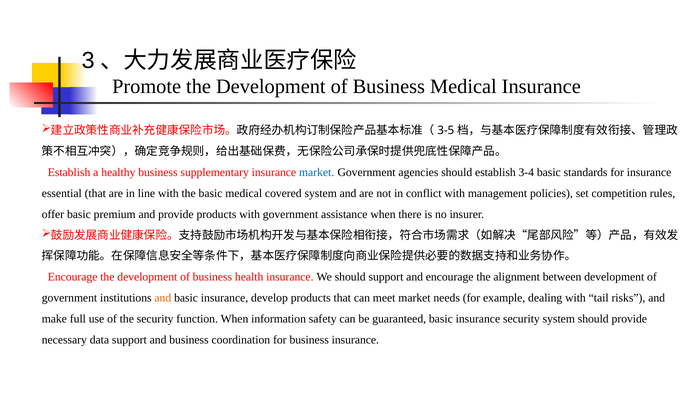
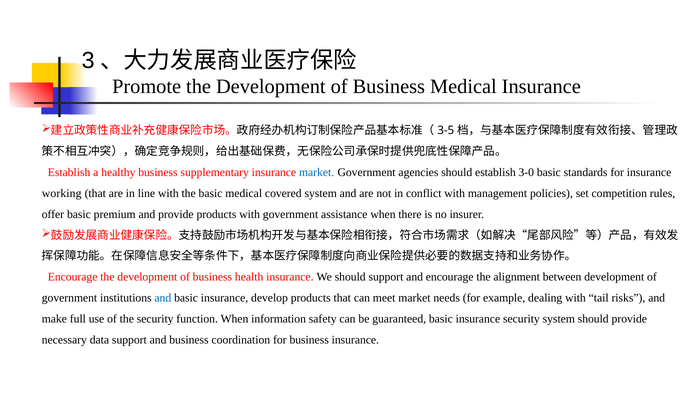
3-4: 3-4 -> 3-0
essential: essential -> working
and at (163, 298) colour: orange -> blue
